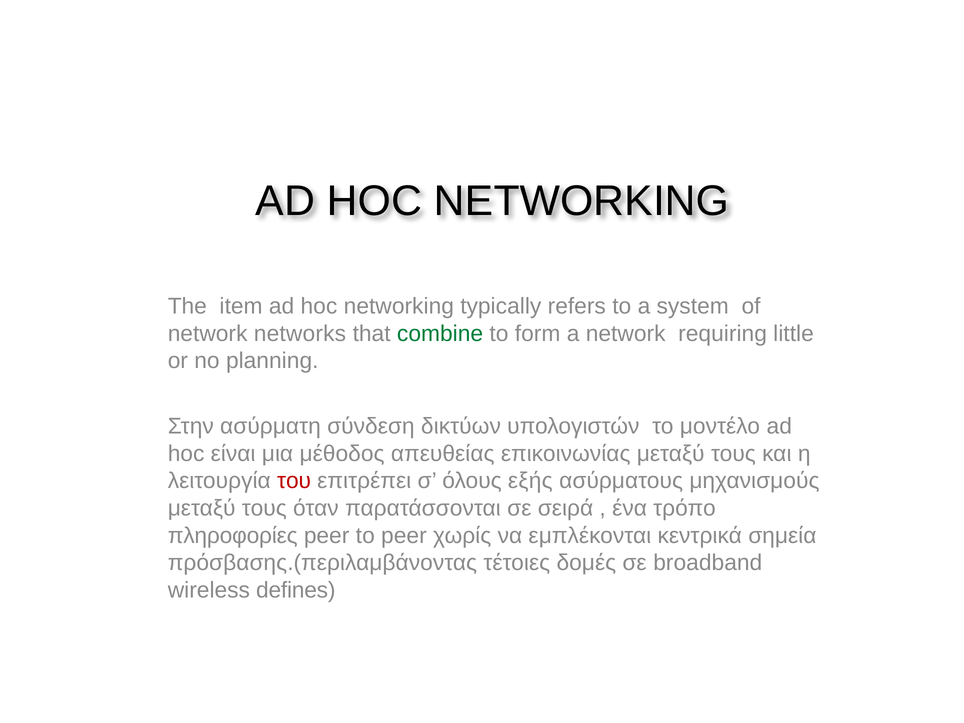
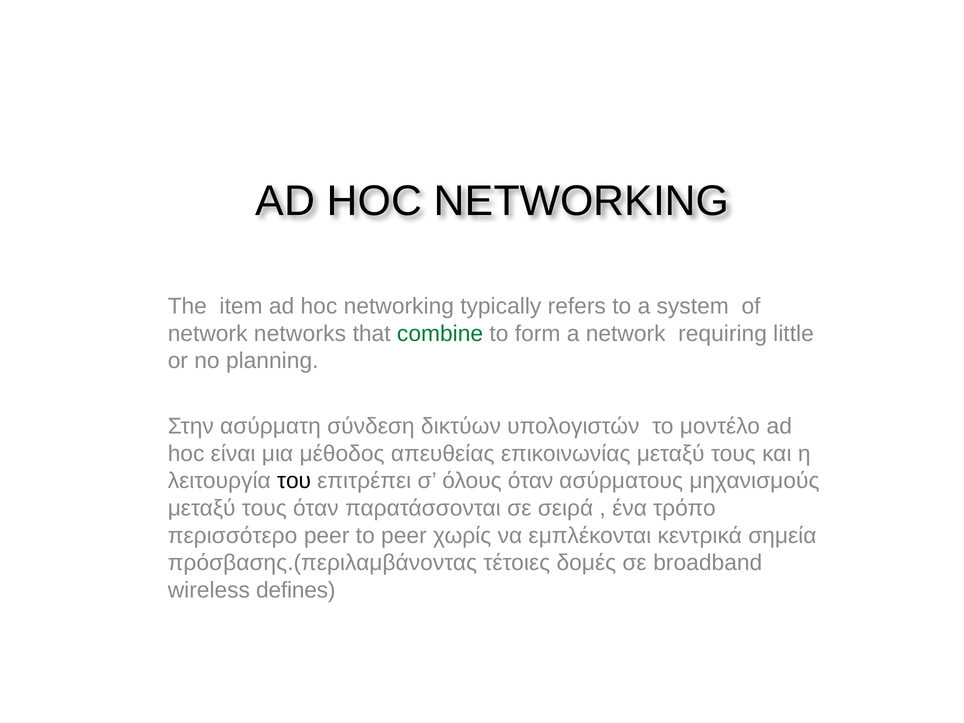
του colour: red -> black
όλους εξής: εξής -> όταν
πληροφορίες: πληροφορίες -> περισσότερο
